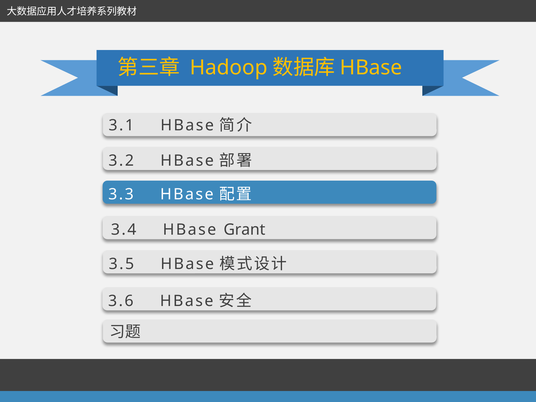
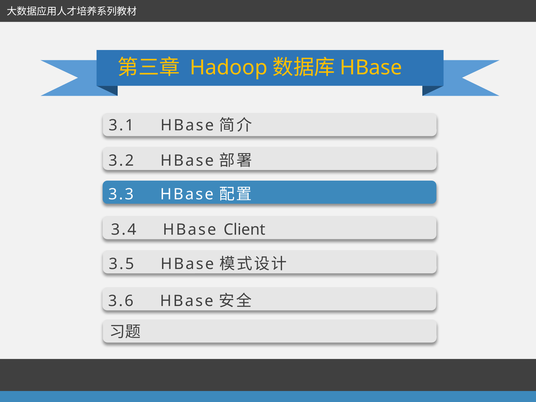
Grant: Grant -> Client
